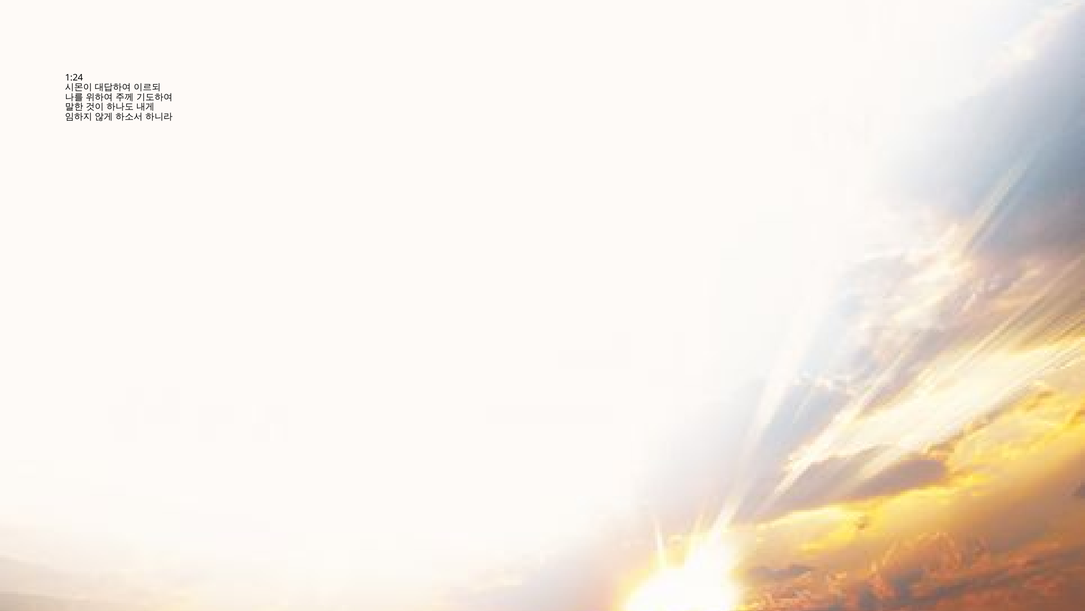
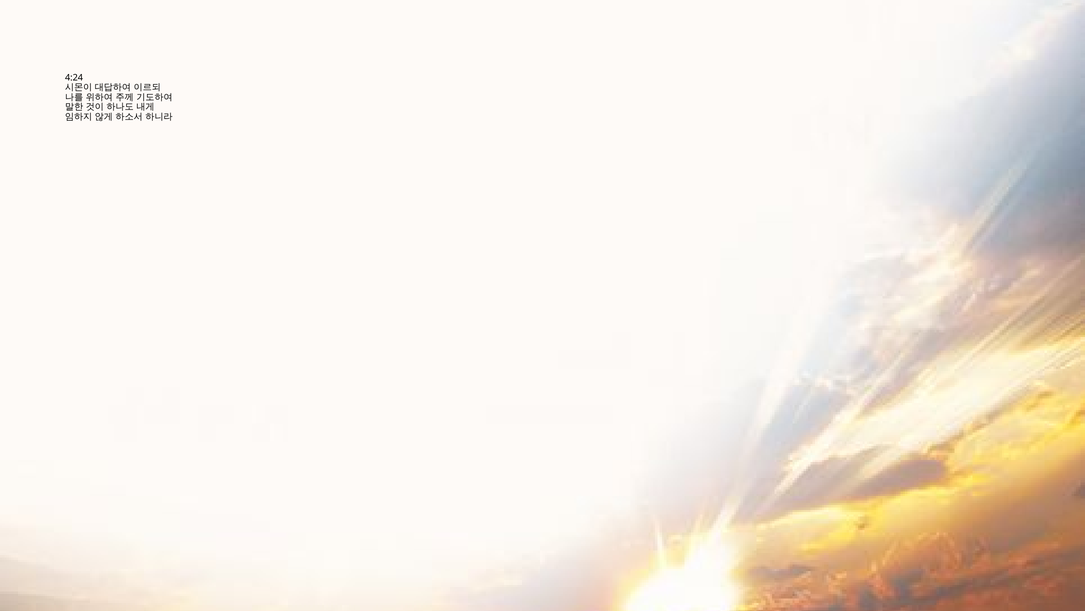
1:24: 1:24 -> 4:24
